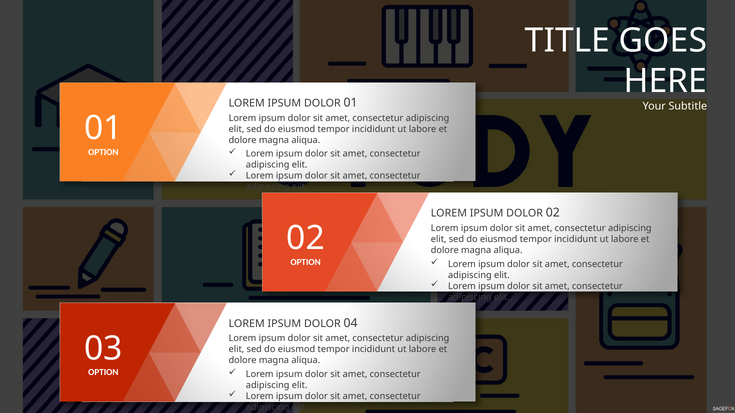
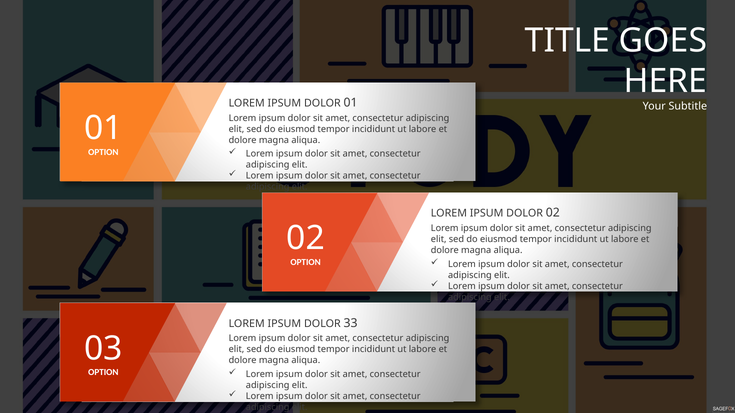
04: 04 -> 33
